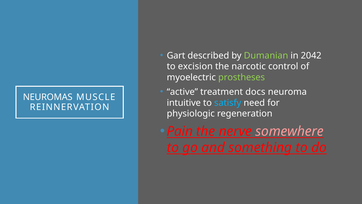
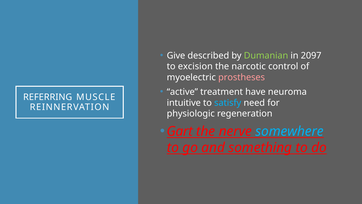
Gart: Gart -> Give
2042: 2042 -> 2097
prostheses colour: light green -> pink
docs: docs -> have
NEUROMAS: NEUROMAS -> REFERRING
Pain: Pain -> Gart
somewhere colour: pink -> light blue
